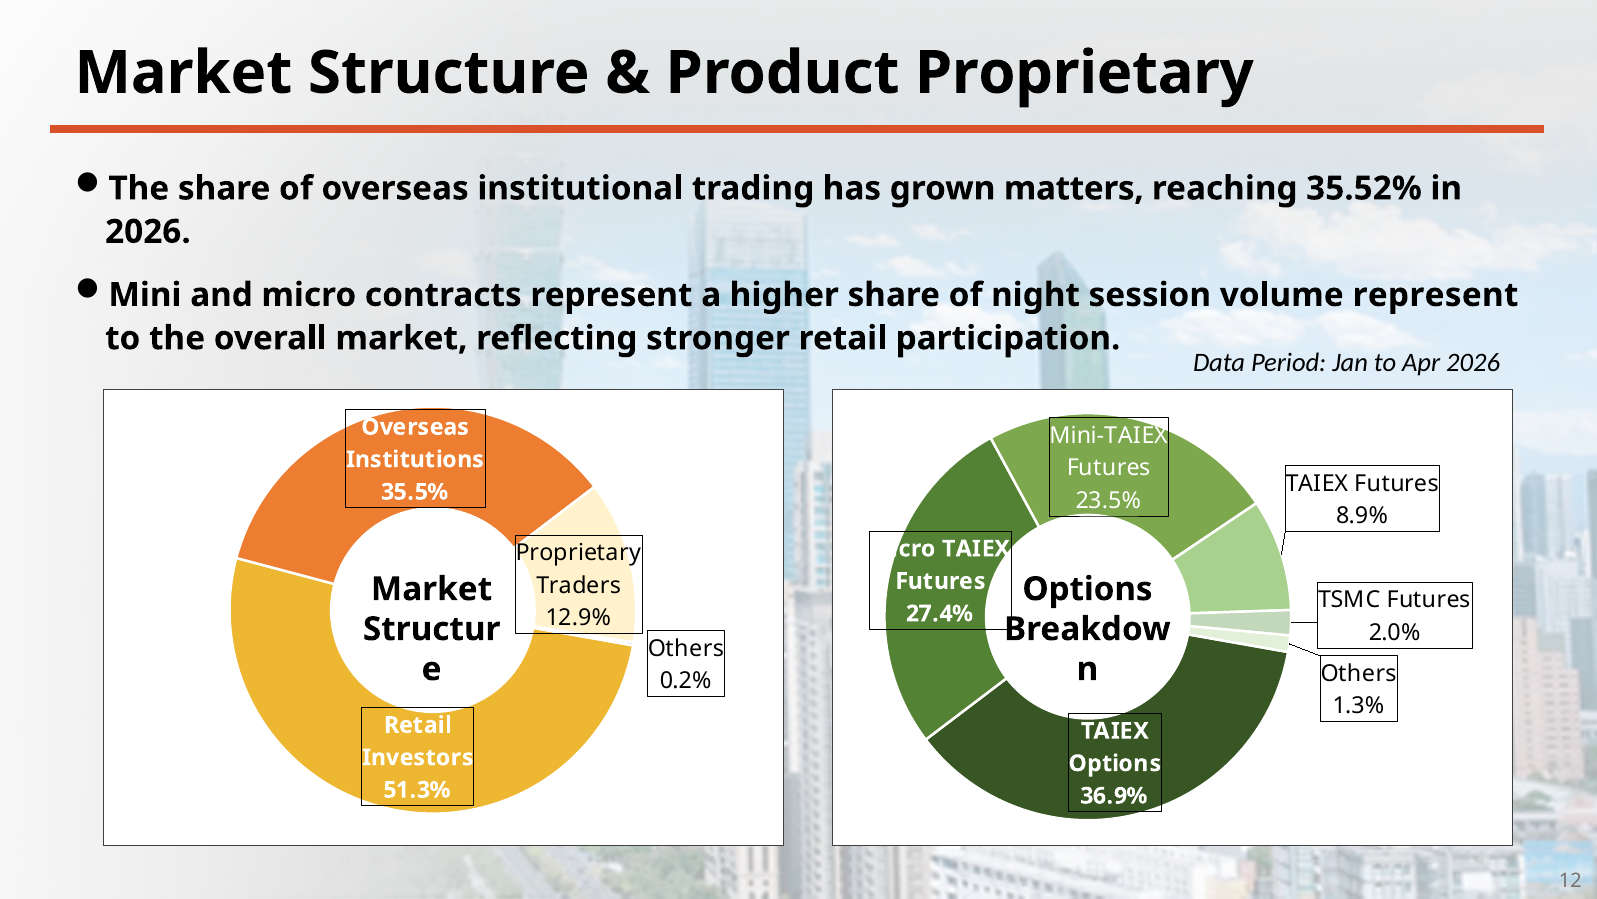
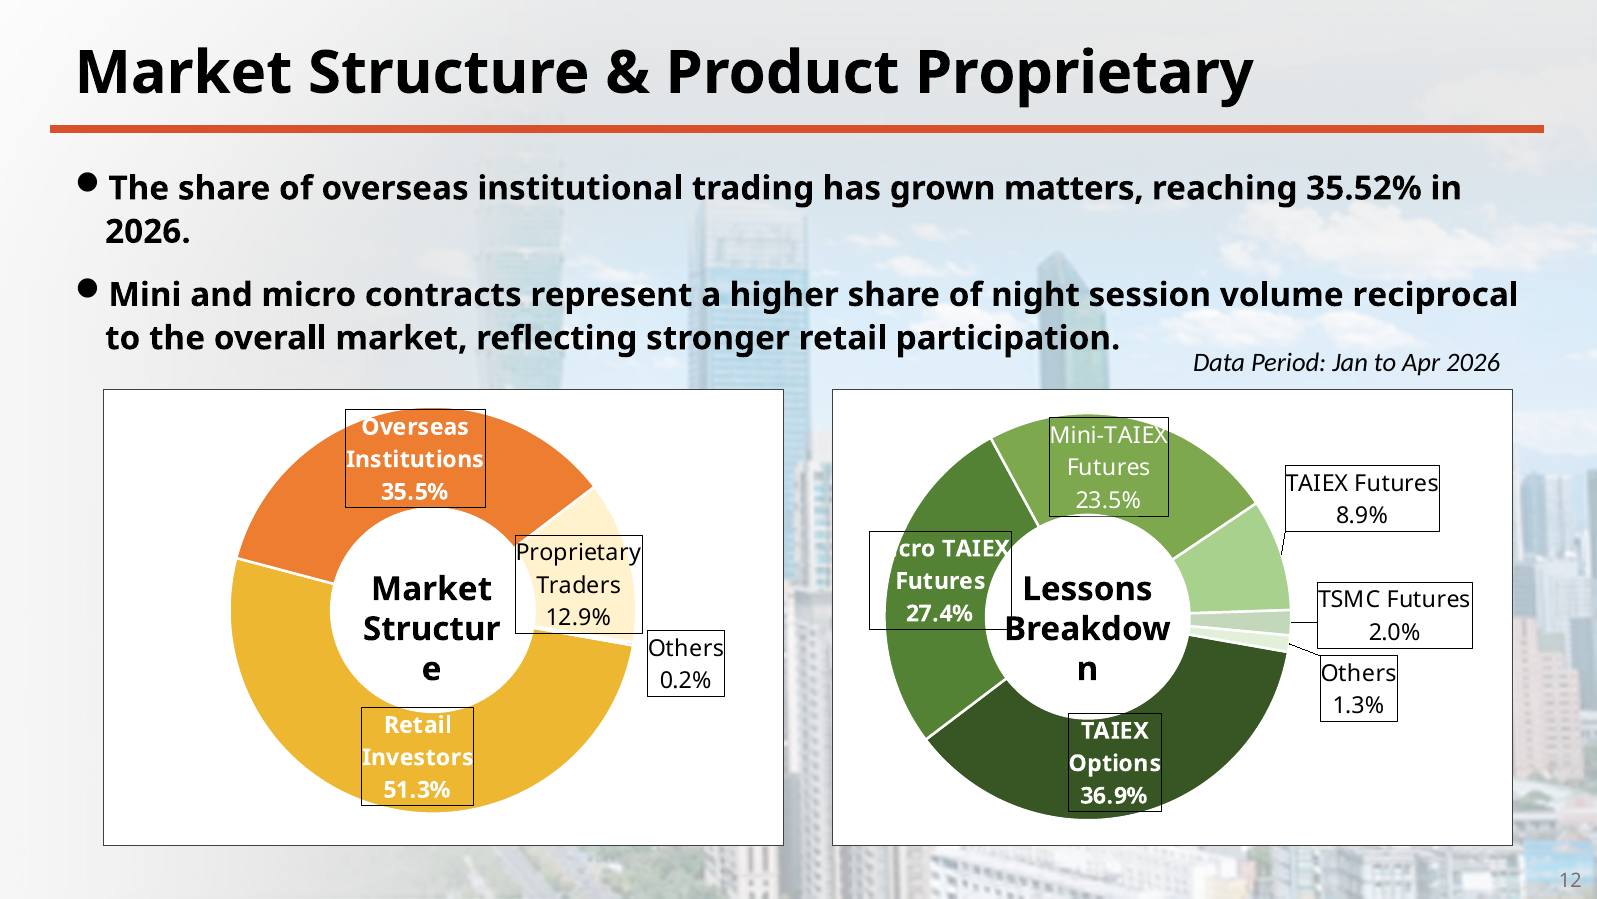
volume represent: represent -> reciprocal
Options at (1087, 589): Options -> Lessons
